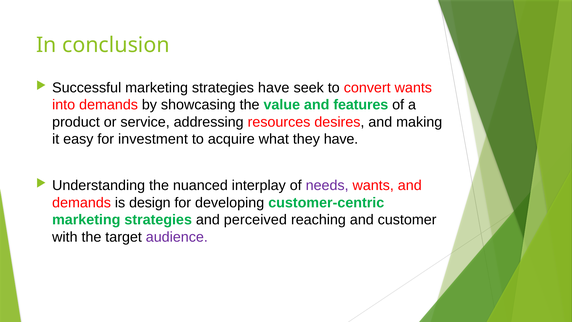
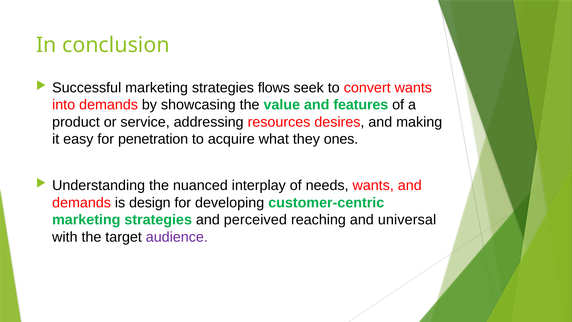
strategies have: have -> flows
investment: investment -> penetration
they have: have -> ones
needs colour: purple -> black
customer: customer -> universal
